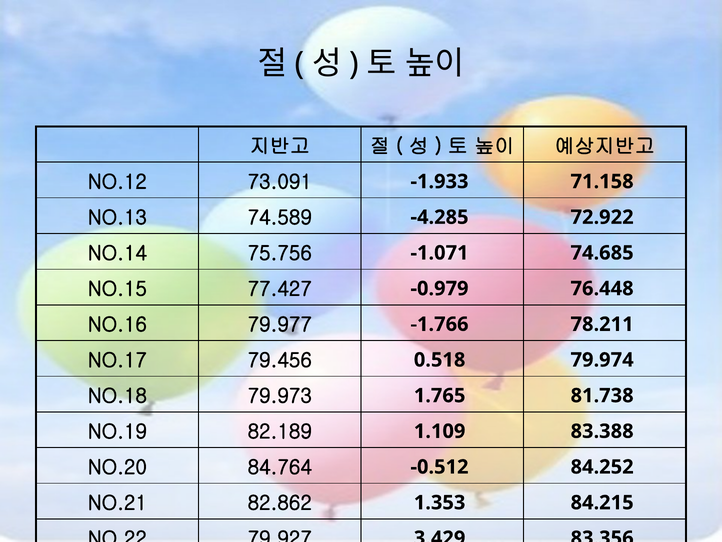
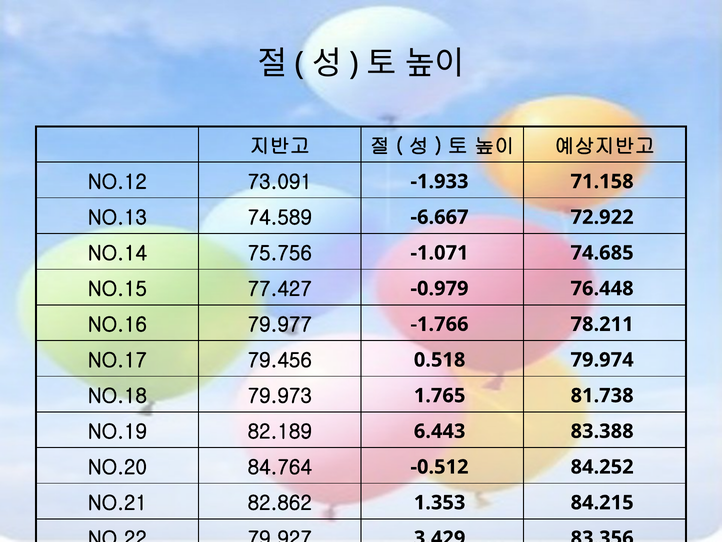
-4.285: -4.285 -> -6.667
1.109: 1.109 -> 6.443
